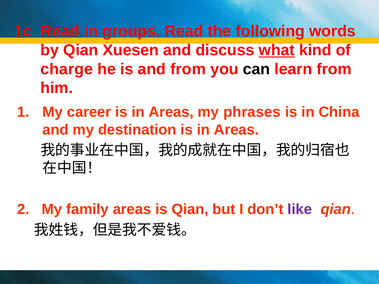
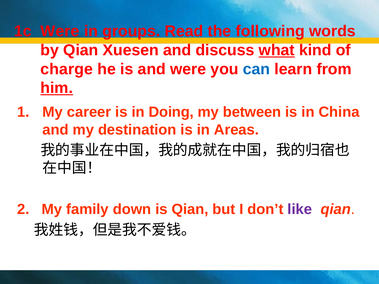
1c Read: Read -> Were
and from: from -> were
can colour: black -> blue
him underline: none -> present
career is in Areas: Areas -> Doing
phrases: phrases -> between
family areas: areas -> down
